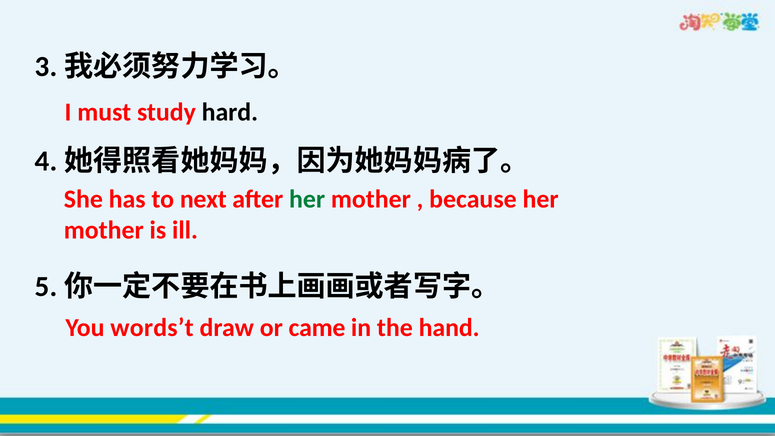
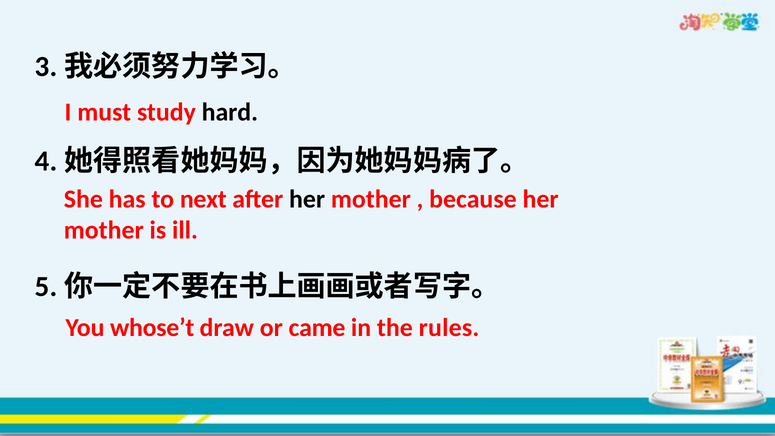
her at (307, 199) colour: green -> black
words’t: words’t -> whose’t
hand: hand -> rules
